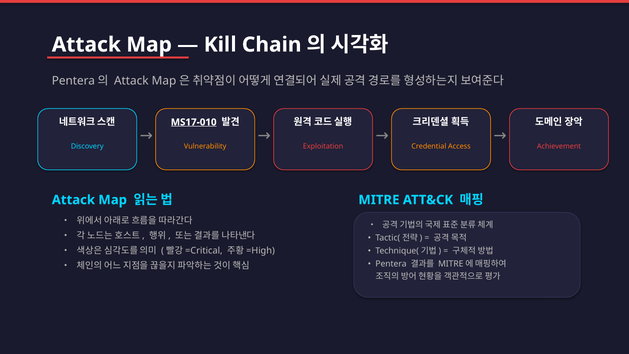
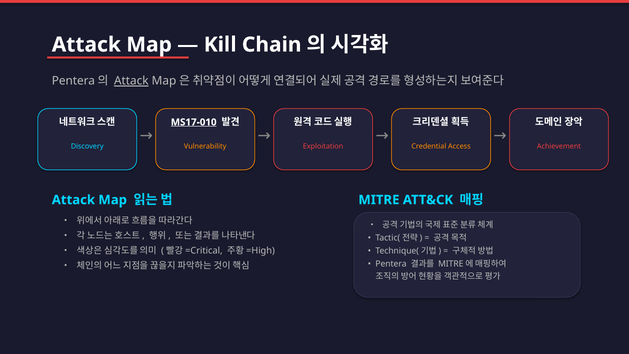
Attack at (131, 81) underline: none -> present
